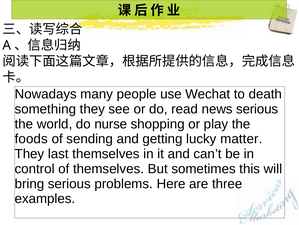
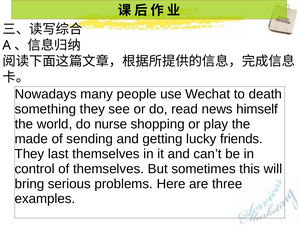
news serious: serious -> himself
foods: foods -> made
matter: matter -> friends
